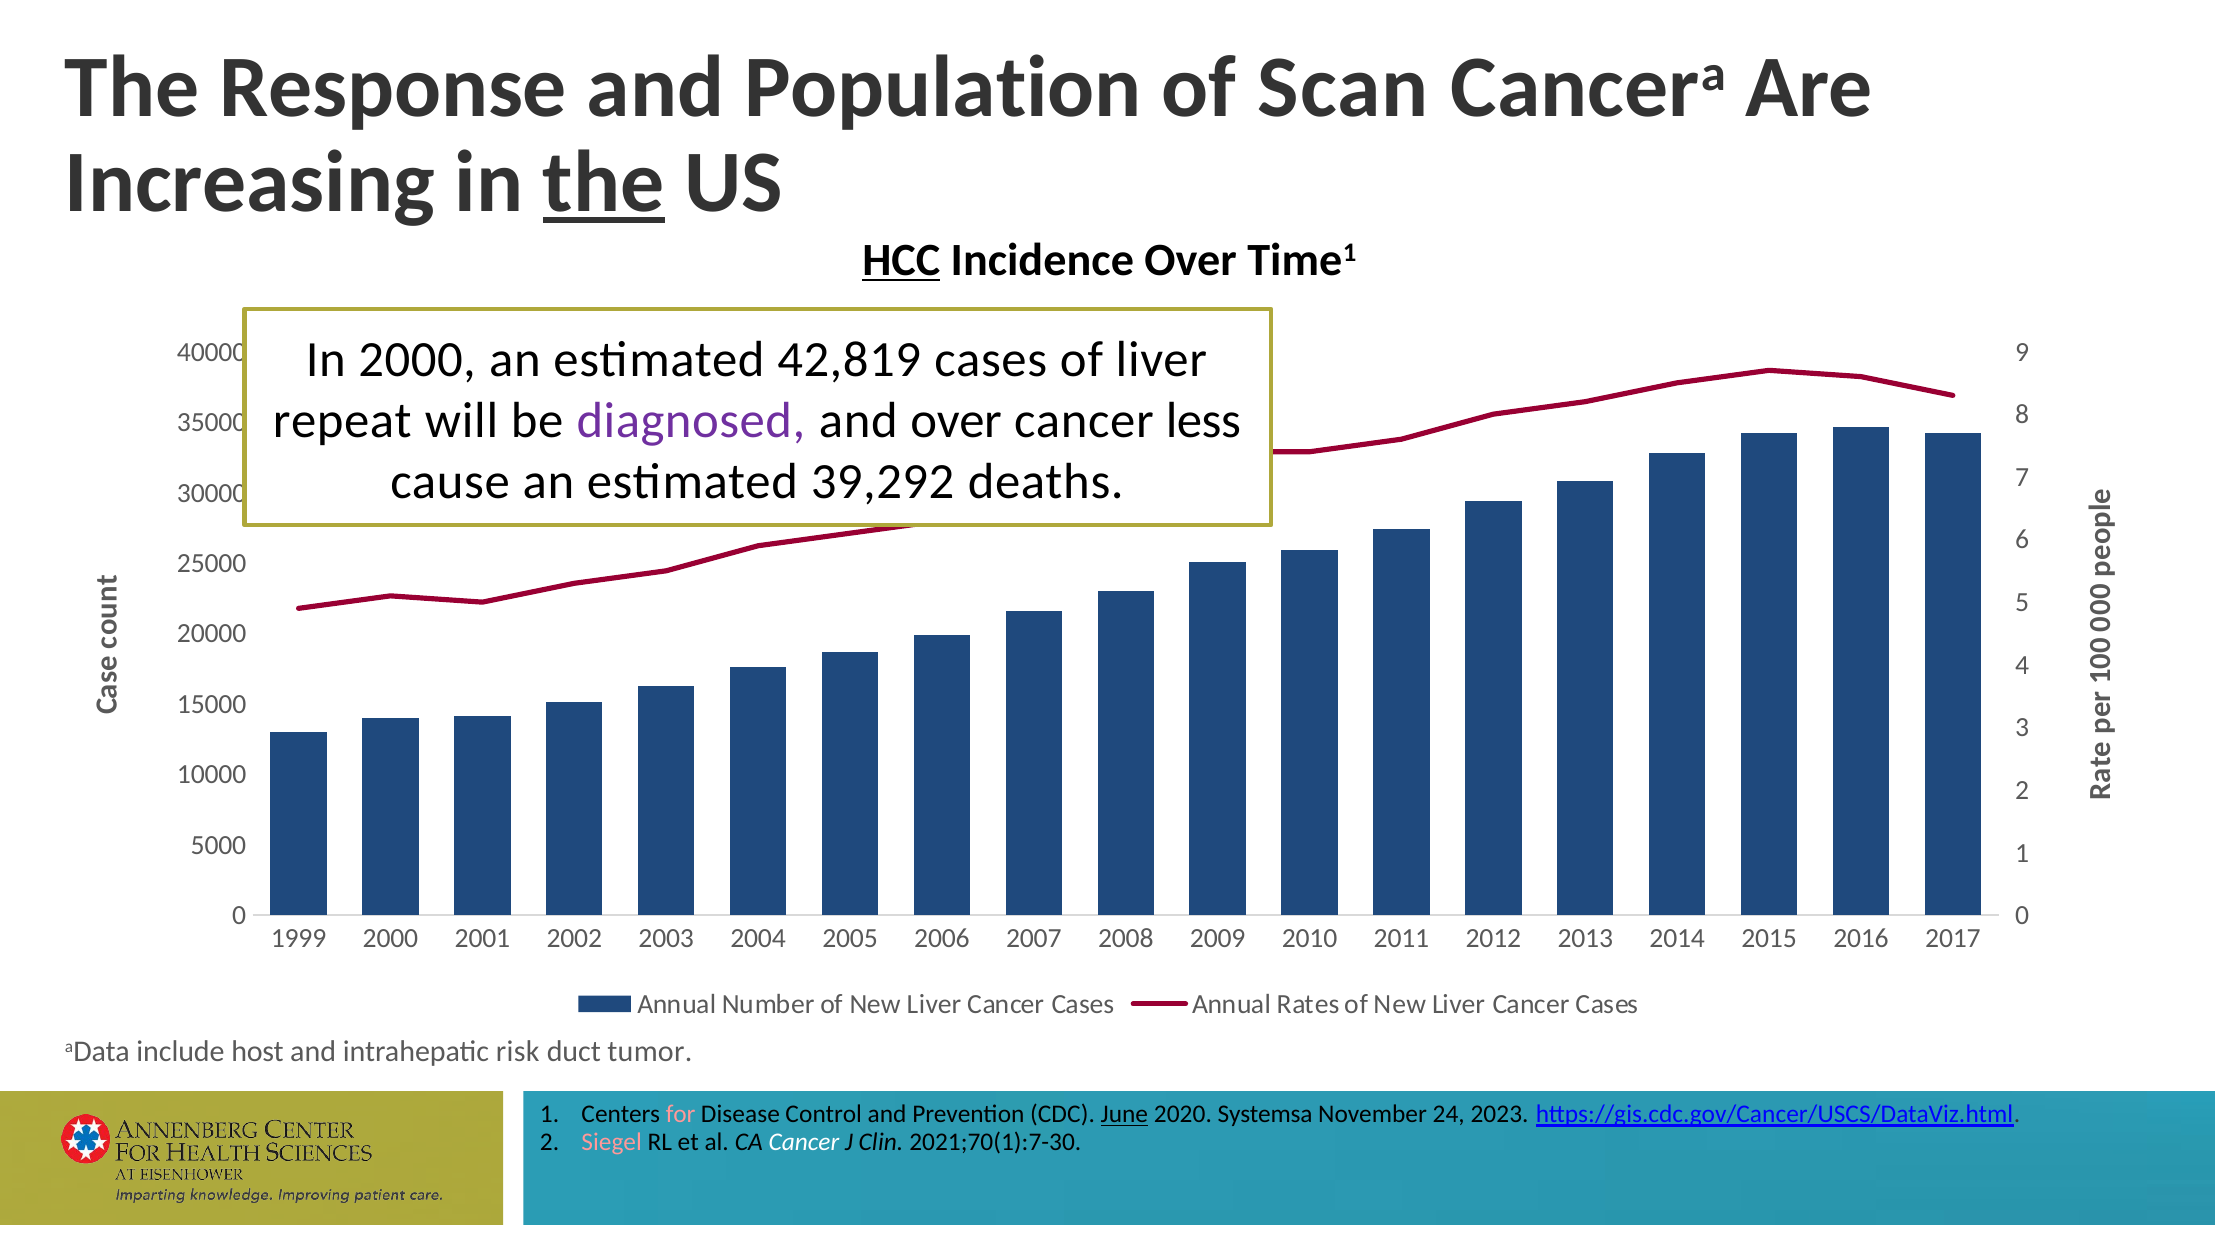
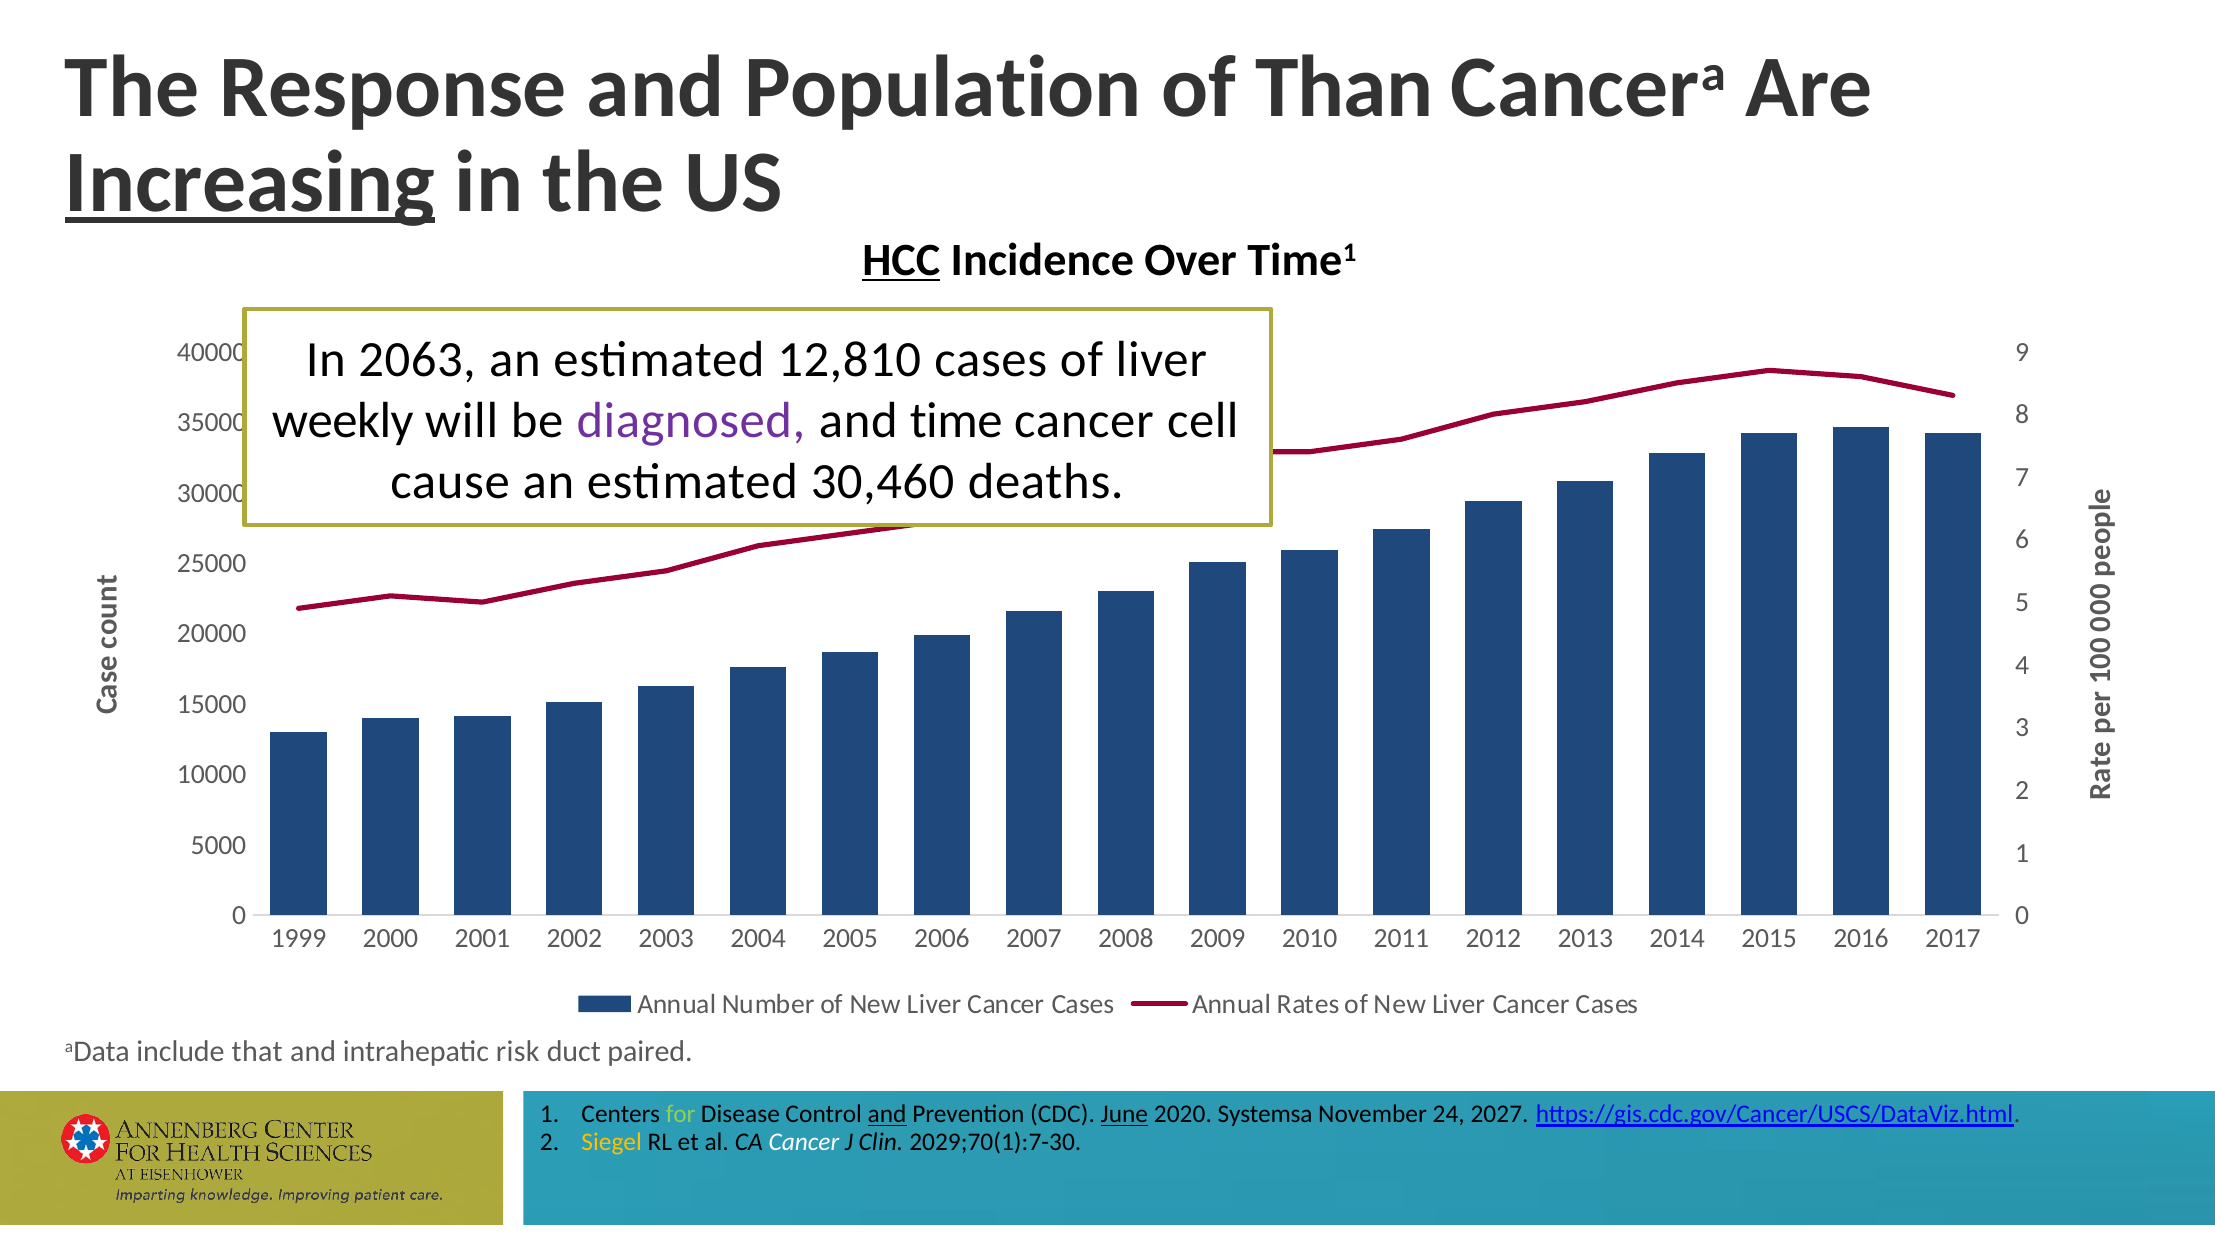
Scan: Scan -> Than
Increasing underline: none -> present
the at (604, 182) underline: present -> none
In 2000: 2000 -> 2063
42,819: 42,819 -> 12,810
repeat: repeat -> weekly
and over: over -> time
less: less -> cell
39,292: 39,292 -> 30,460
host: host -> that
tumor: tumor -> paired
for colour: pink -> light green
and at (887, 1114) underline: none -> present
2023: 2023 -> 2027
Siegel colour: pink -> yellow
2021;70(1):7-30: 2021;70(1):7-30 -> 2029;70(1):7-30
